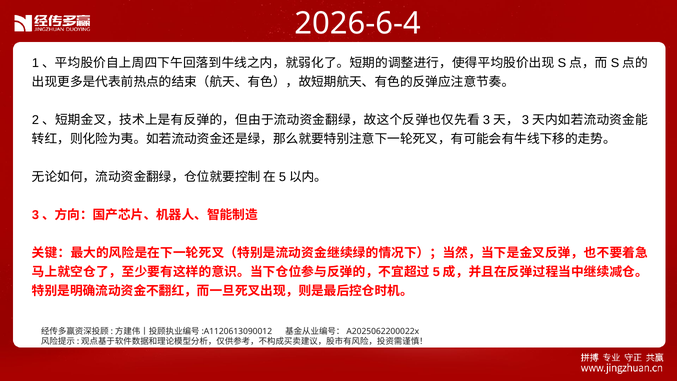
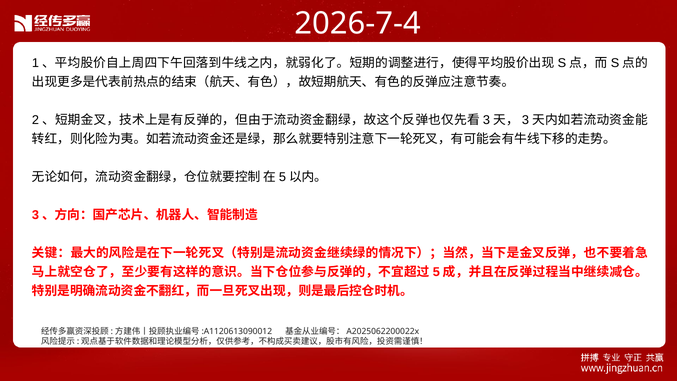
2026-6-4: 2026-6-4 -> 2026-7-4
